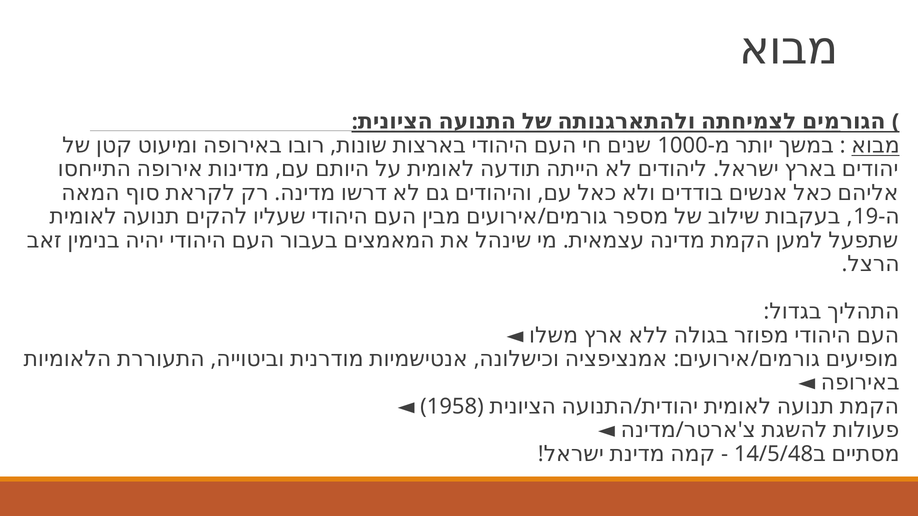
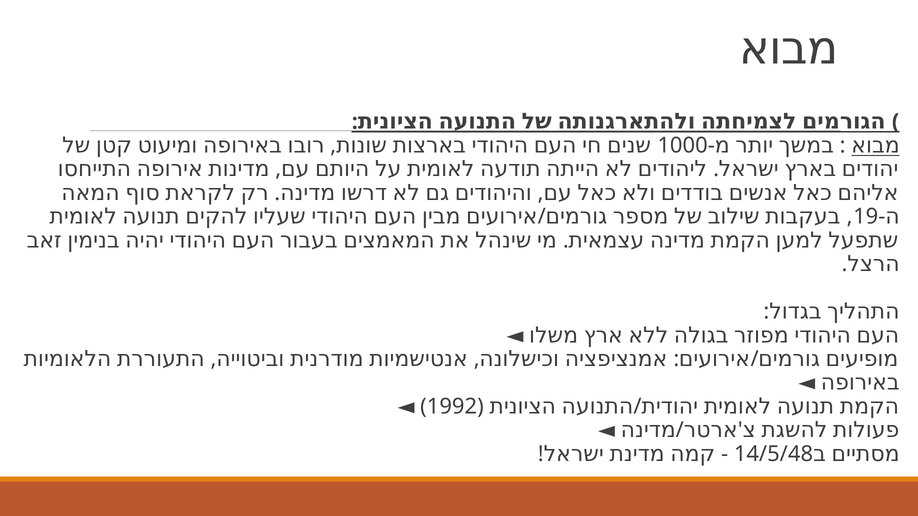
1958: 1958 -> 1992
